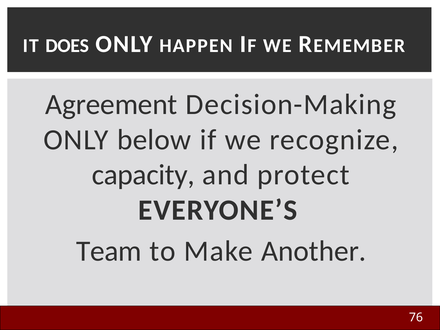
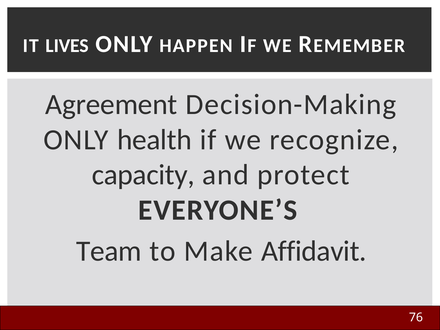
DOES: DOES -> LIVES
below: below -> health
Another: Another -> Affidavit
